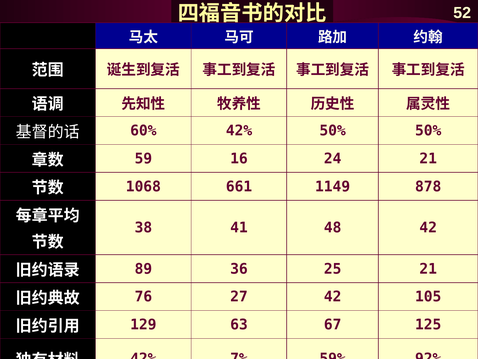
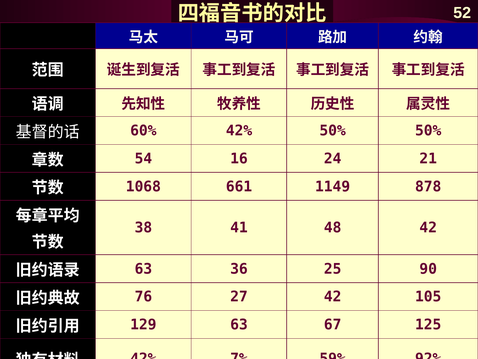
59: 59 -> 54
89 at (143, 268): 89 -> 63
25 21: 21 -> 90
